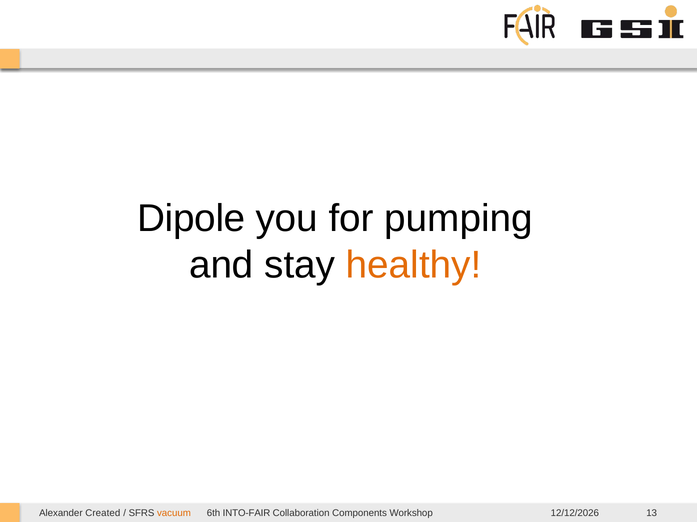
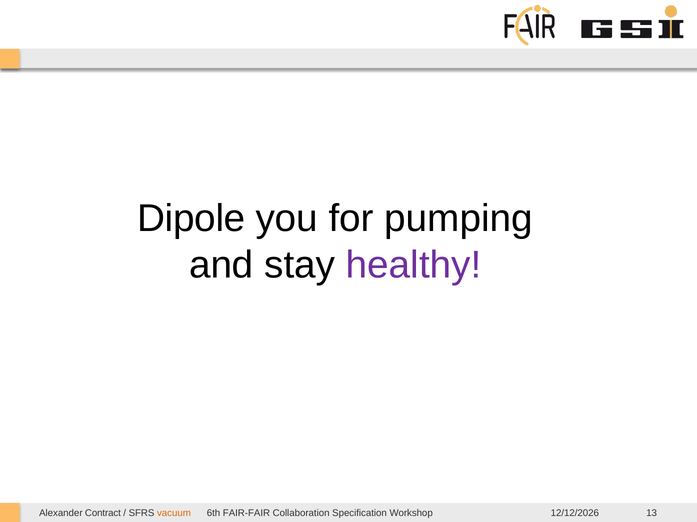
healthy colour: orange -> purple
Created: Created -> Contract
INTO-FAIR: INTO-FAIR -> FAIR-FAIR
Components: Components -> Specification
